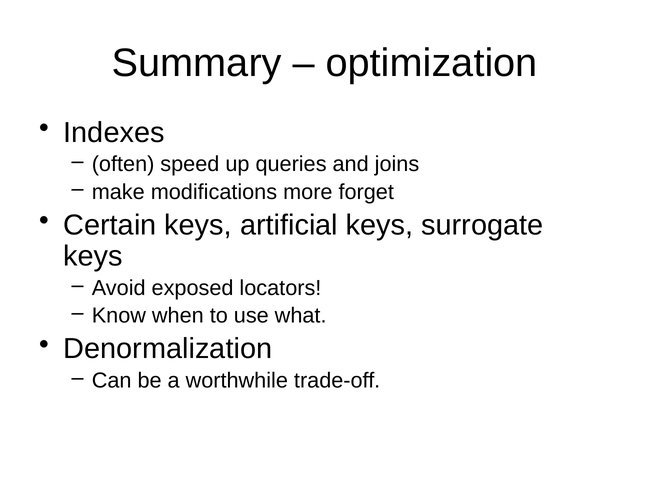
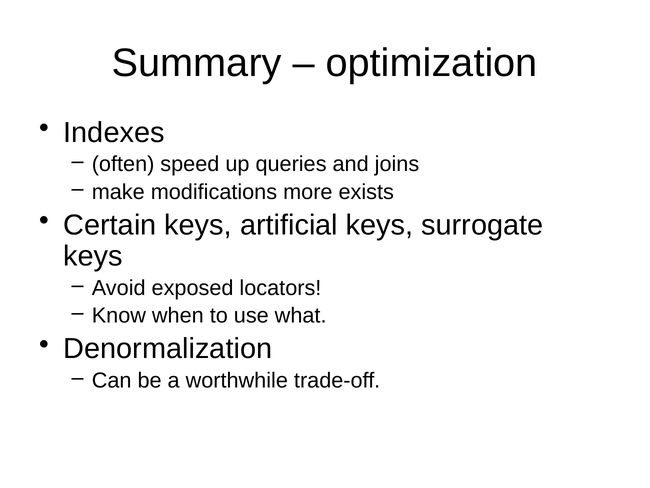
forget: forget -> exists
